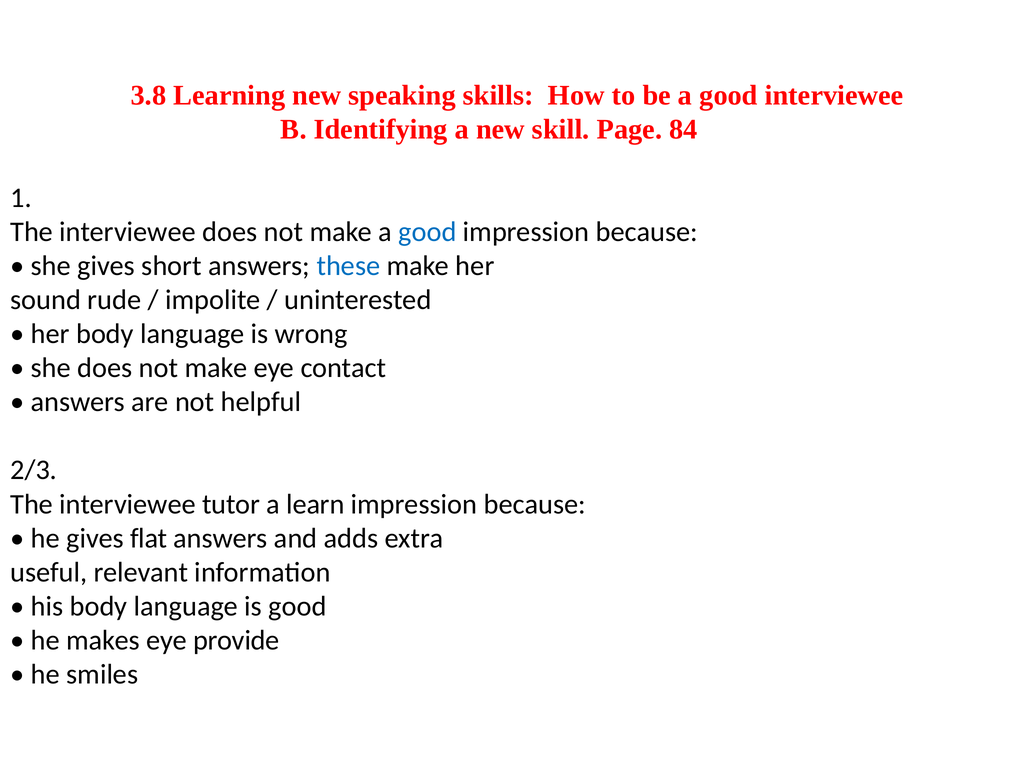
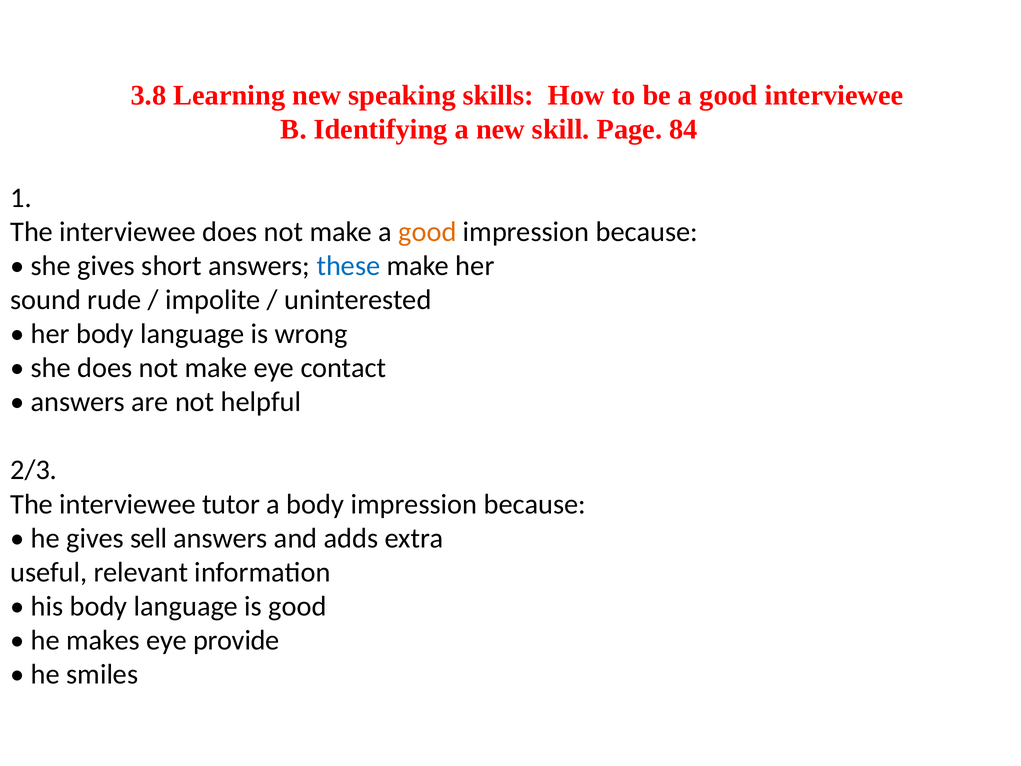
good at (427, 232) colour: blue -> orange
a learn: learn -> body
flat: flat -> sell
